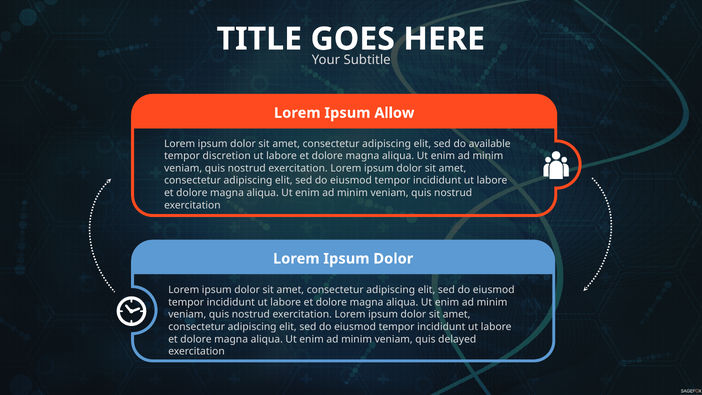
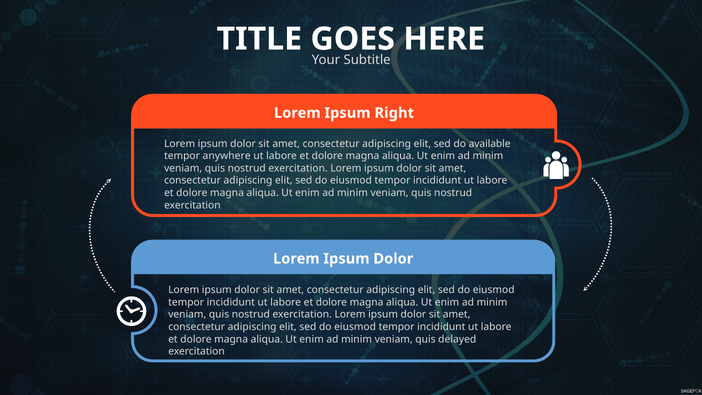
Allow: Allow -> Right
discretion: discretion -> anywhere
